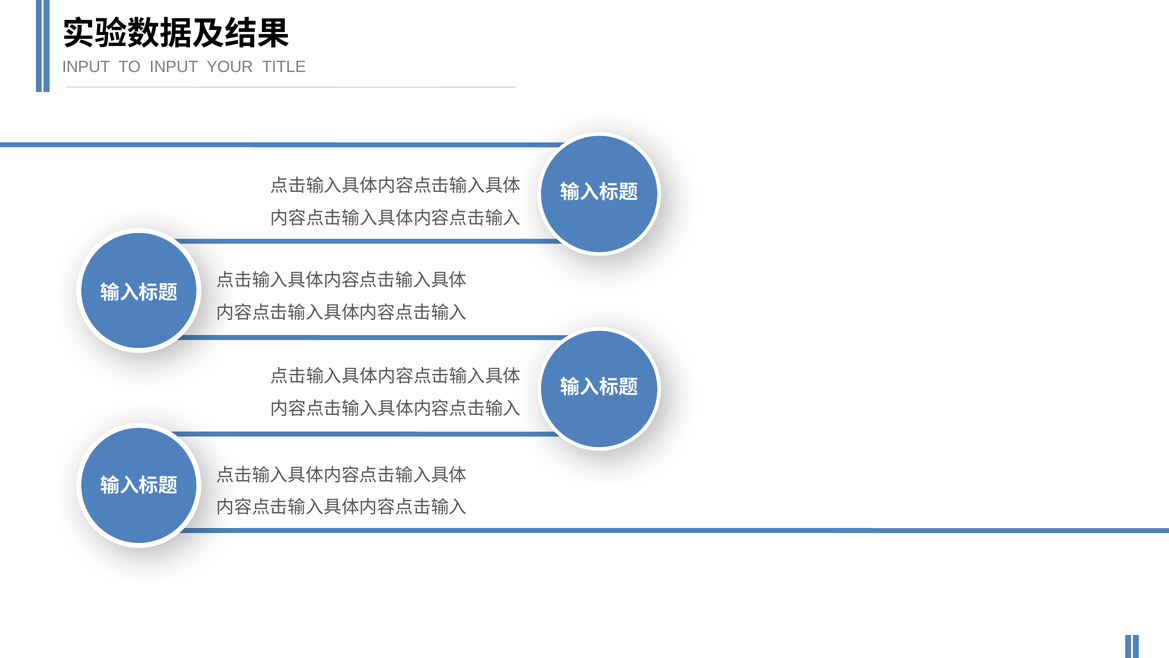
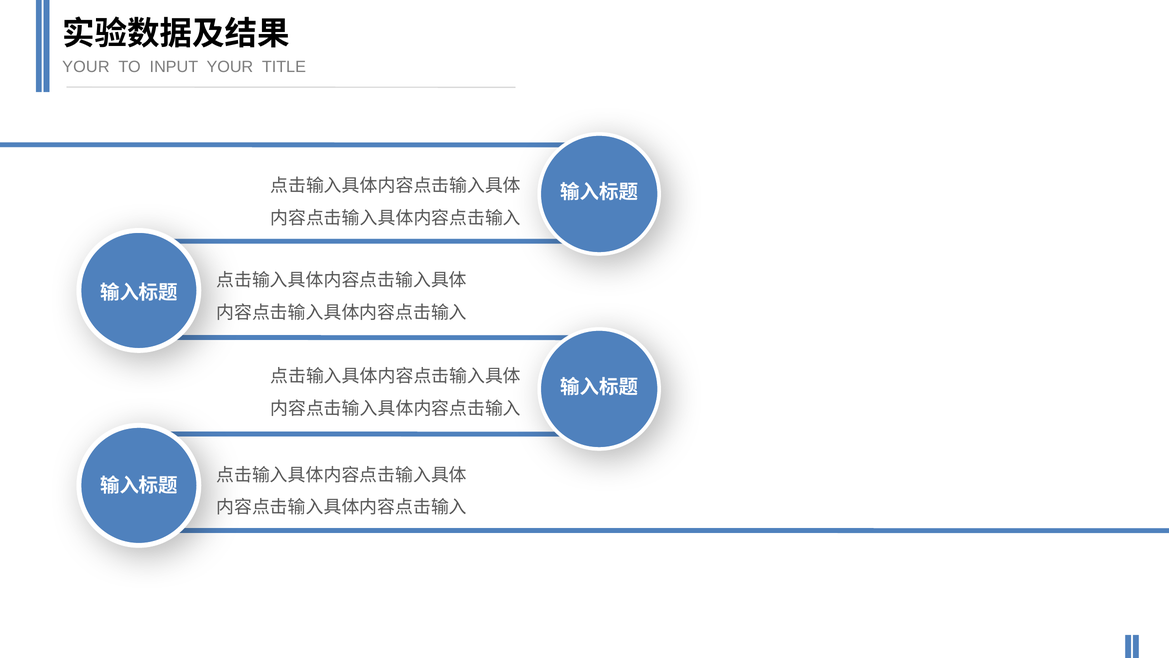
INPUT at (86, 67): INPUT -> YOUR
